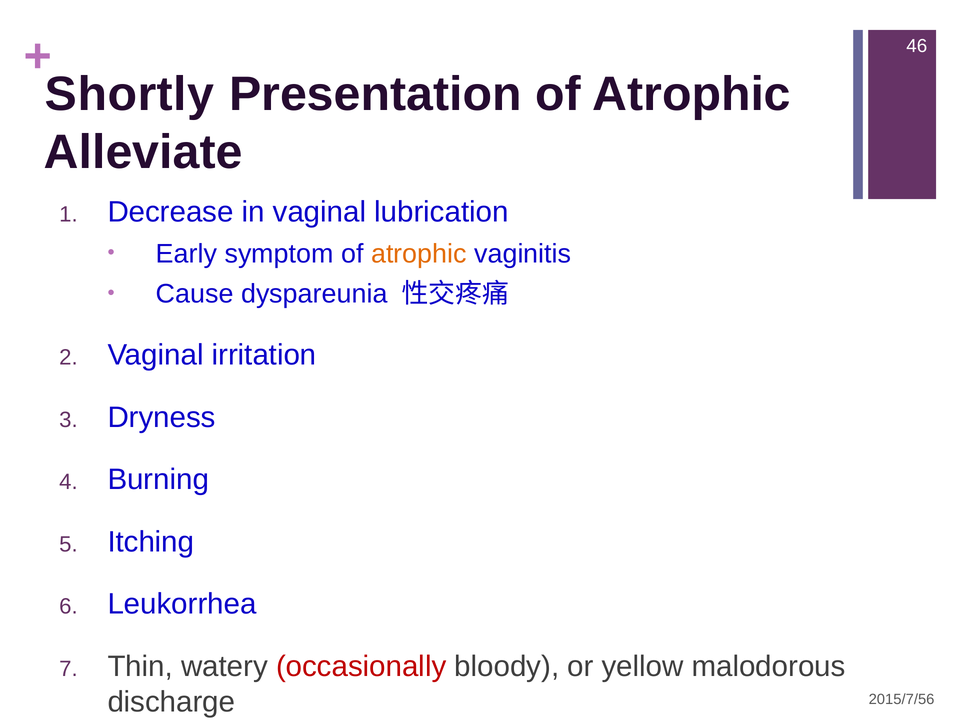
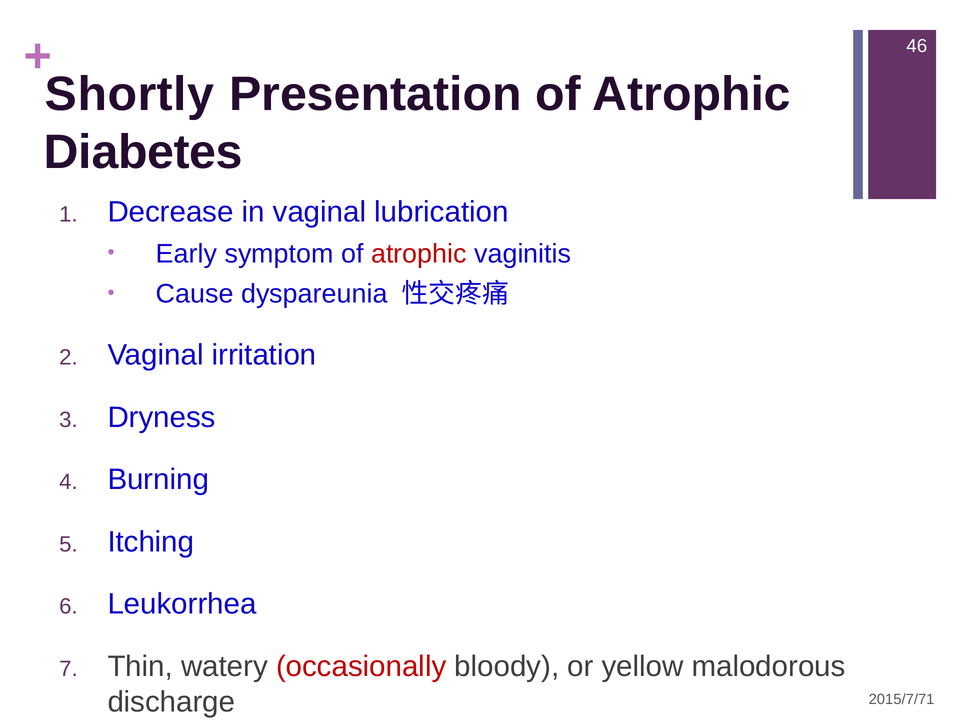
Alleviate: Alleviate -> Diabetes
atrophic at (419, 254) colour: orange -> red
2015/7/56: 2015/7/56 -> 2015/7/71
